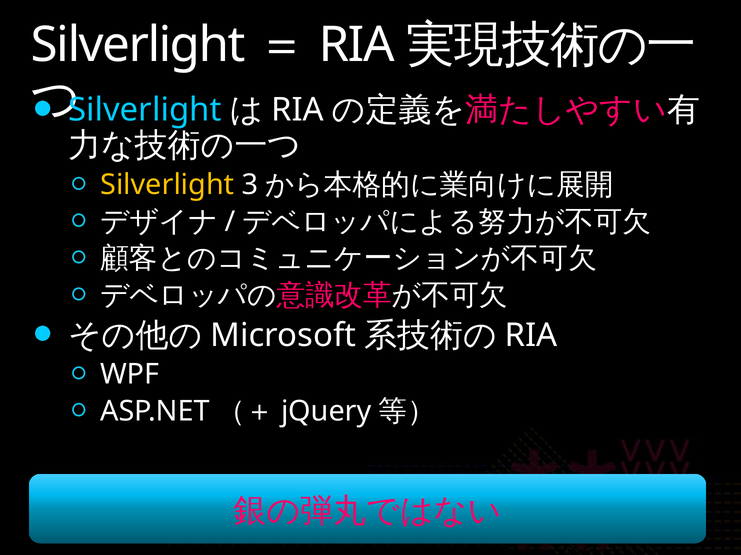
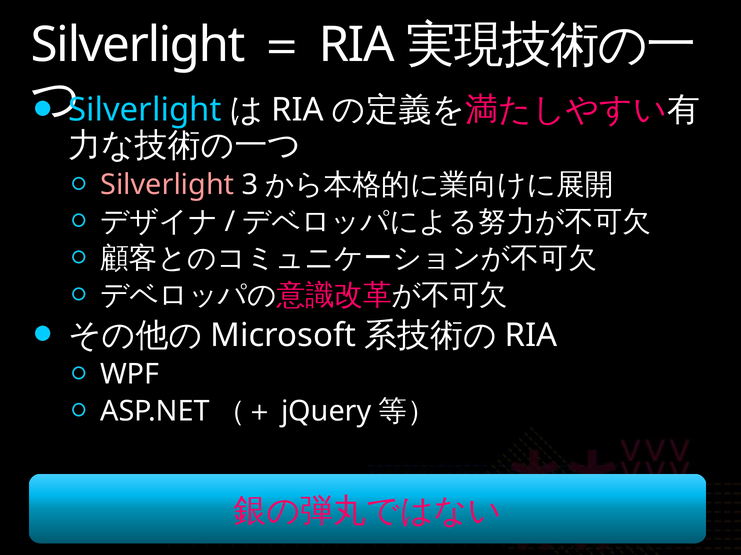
Silverlight at (167, 185) colour: yellow -> pink
